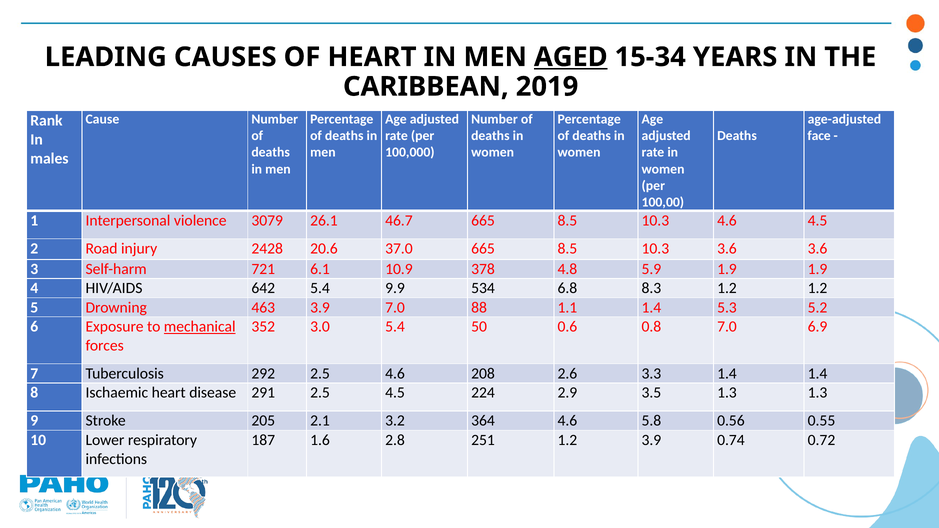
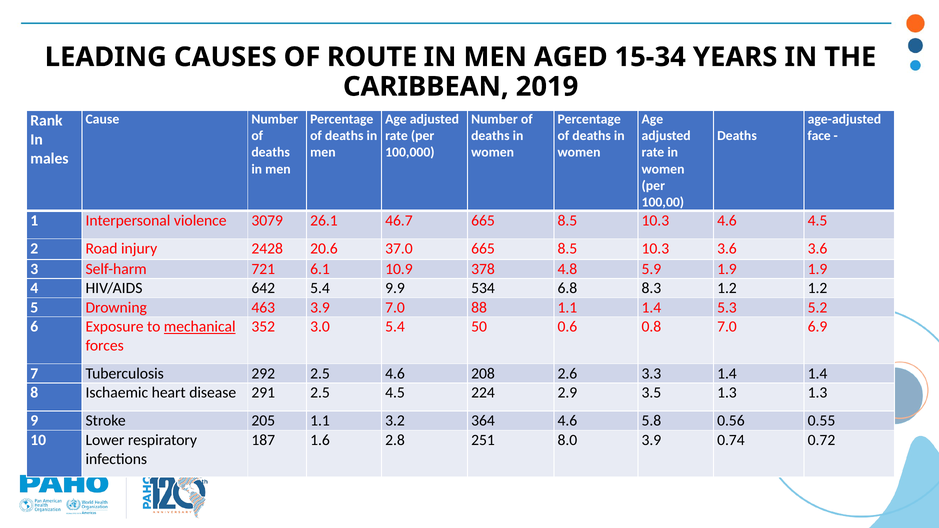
OF HEART: HEART -> ROUTE
AGED underline: present -> none
205 2.1: 2.1 -> 1.1
251 1.2: 1.2 -> 8.0
